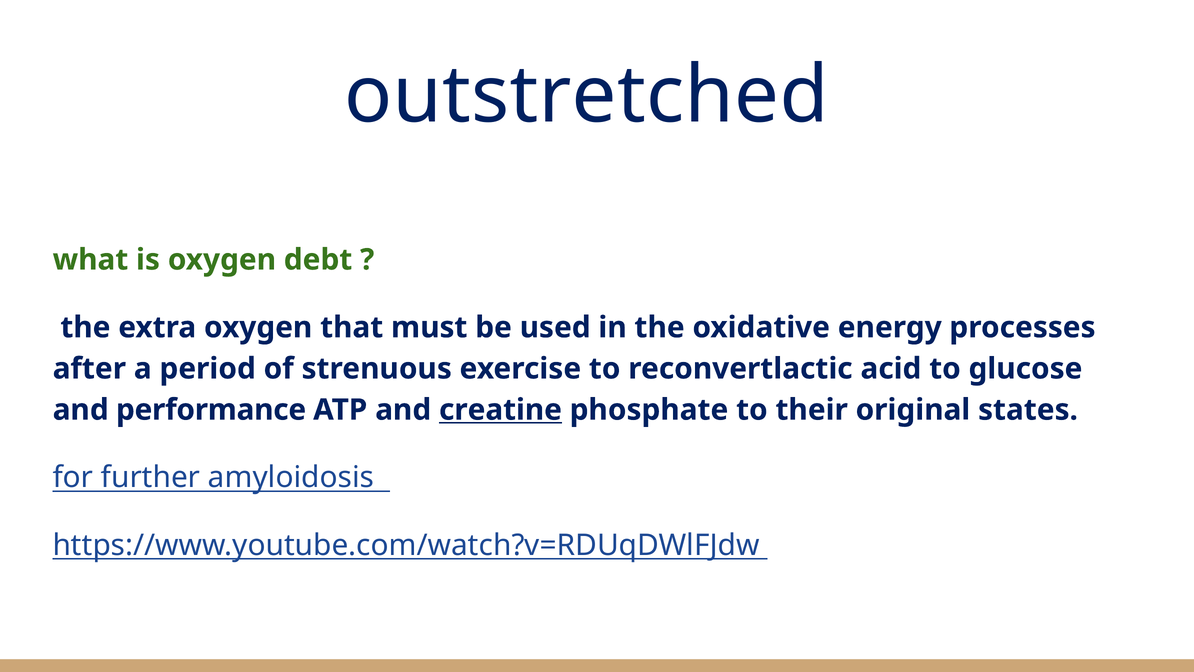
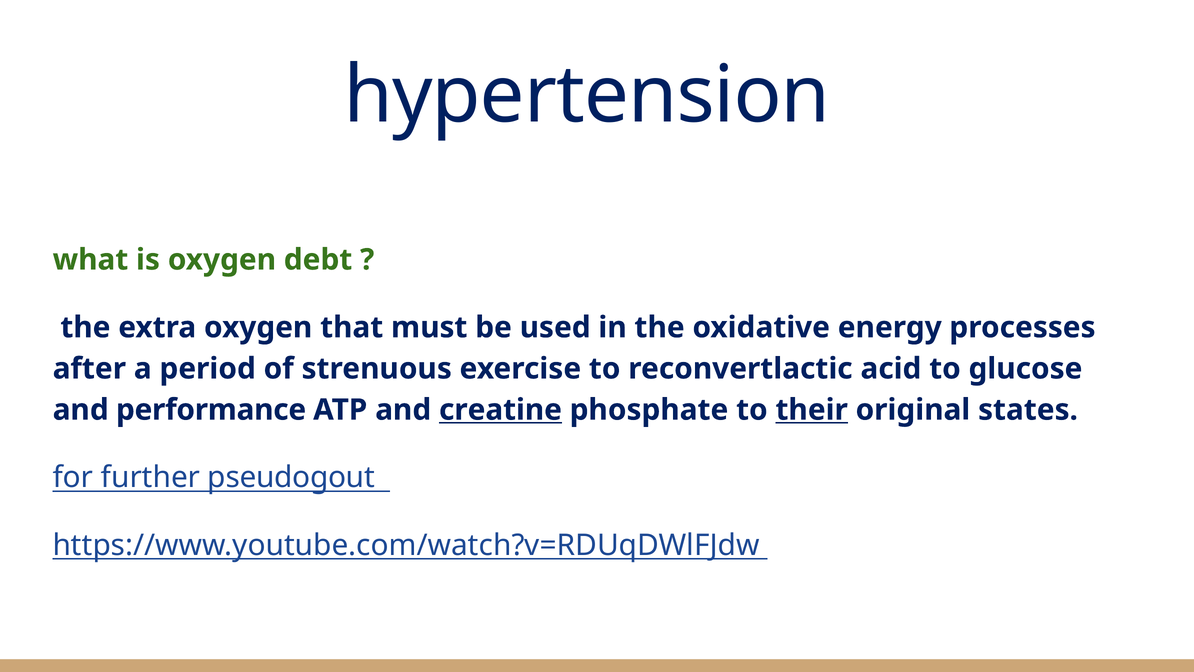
outstretched: outstretched -> hypertension
their underline: none -> present
amyloidosis: amyloidosis -> pseudogout
